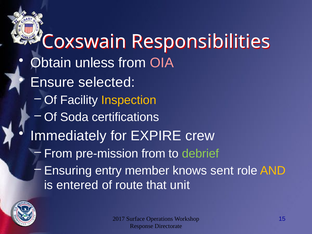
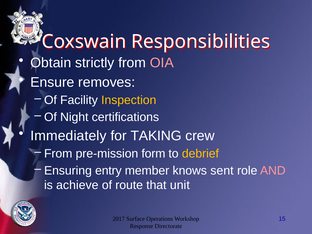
unless: unless -> strictly
selected: selected -> removes
Soda: Soda -> Night
EXPIRE: EXPIRE -> TAKING
pre-mission from: from -> form
debrief colour: light green -> yellow
AND colour: yellow -> pink
entered: entered -> achieve
